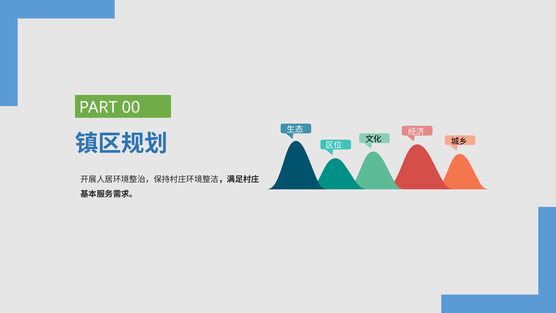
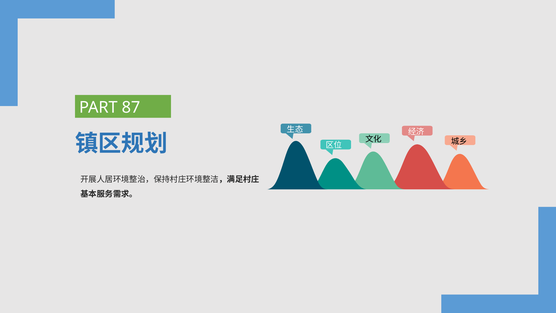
00: 00 -> 87
